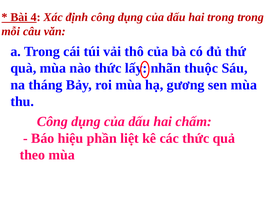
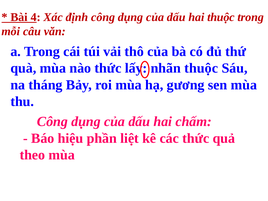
hai trong: trong -> thuộc
